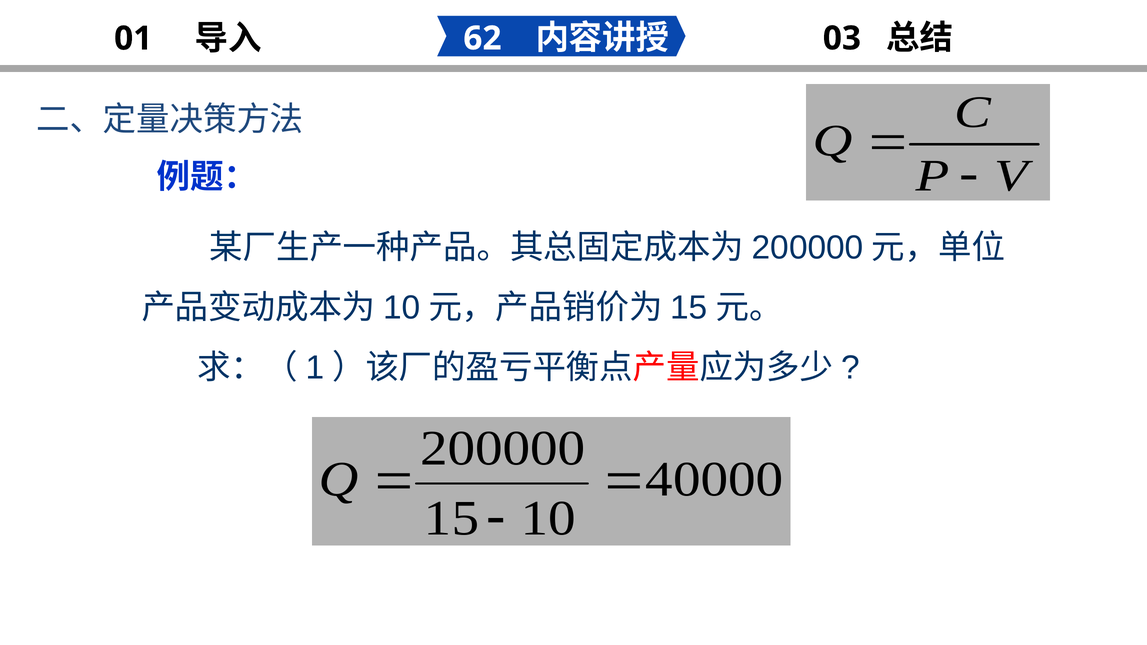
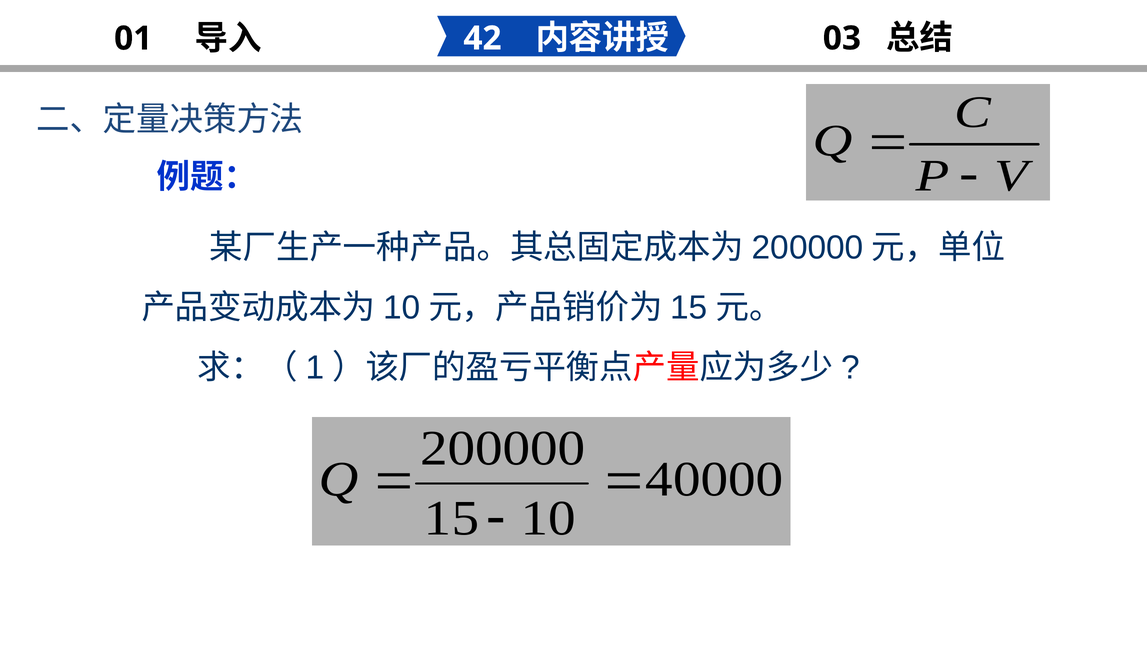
62: 62 -> 42
